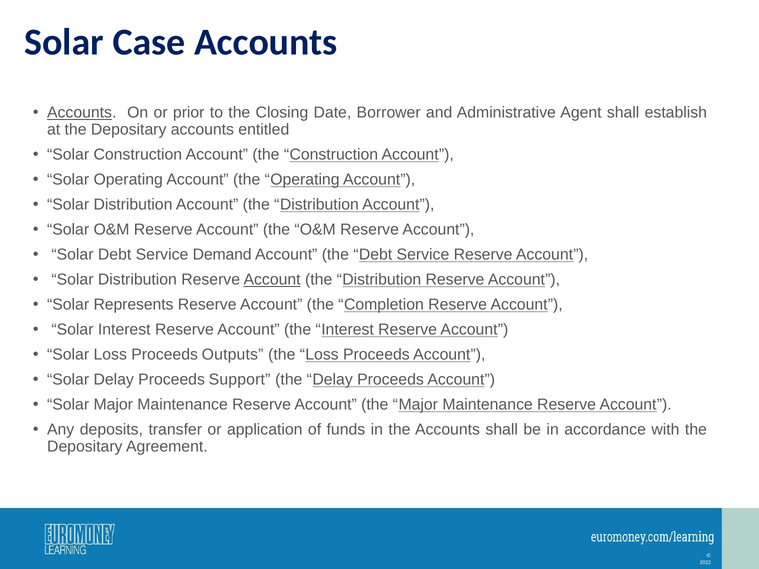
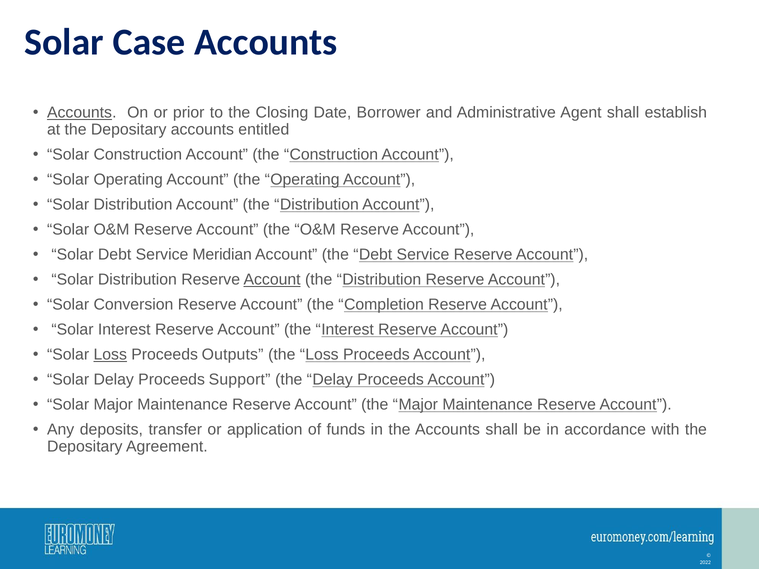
Demand: Demand -> Meridian
Represents: Represents -> Conversion
Loss at (110, 355) underline: none -> present
